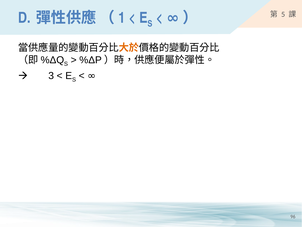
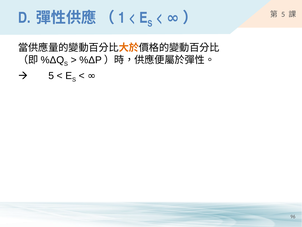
3 at (51, 76): 3 -> 5
